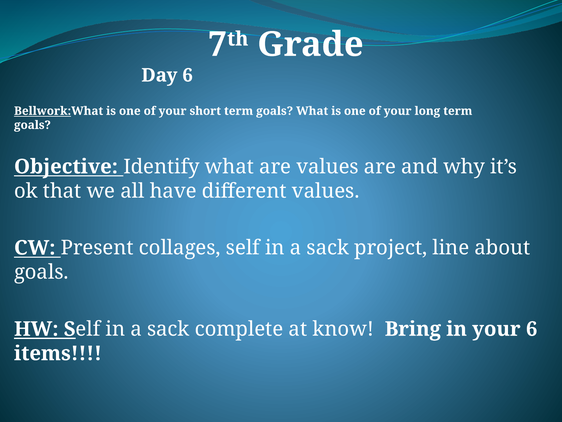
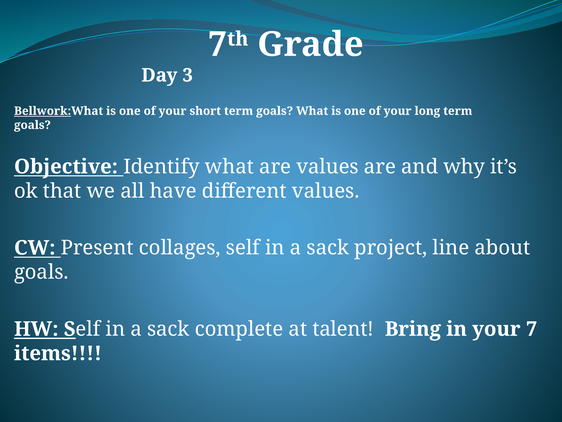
Day 6: 6 -> 3
know: know -> talent
your 6: 6 -> 7
